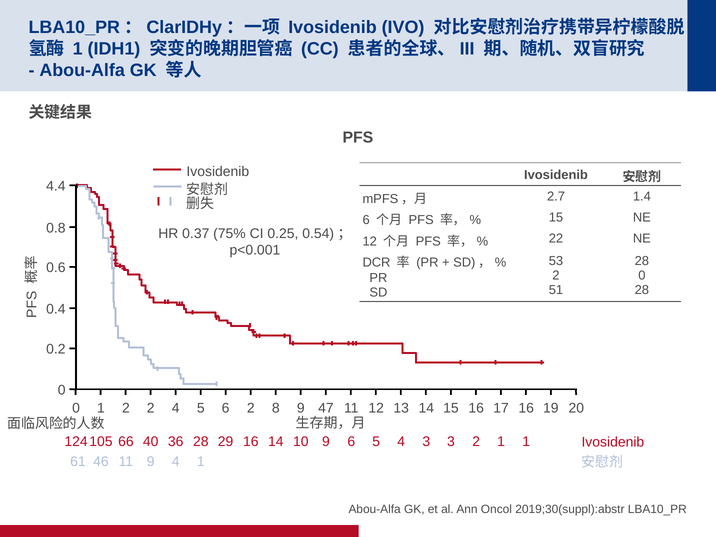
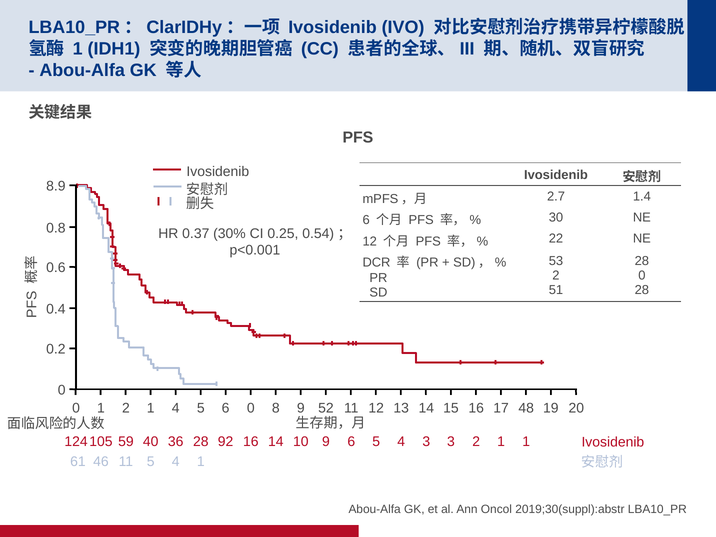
4.4: 4.4 -> 8.9
15 at (556, 218): 15 -> 30
75%: 75% -> 30%
1 2 2: 2 -> 1
6 2: 2 -> 0
47: 47 -> 52
17 16: 16 -> 48
66: 66 -> 59
29: 29 -> 92
11 9: 9 -> 5
